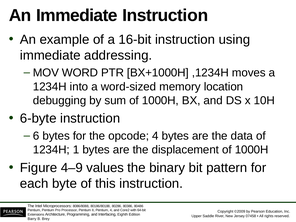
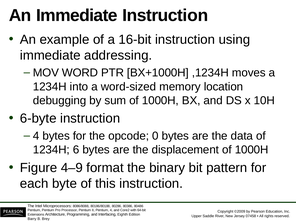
6 at (36, 136): 6 -> 4
opcode 4: 4 -> 0
1: 1 -> 6
values: values -> format
